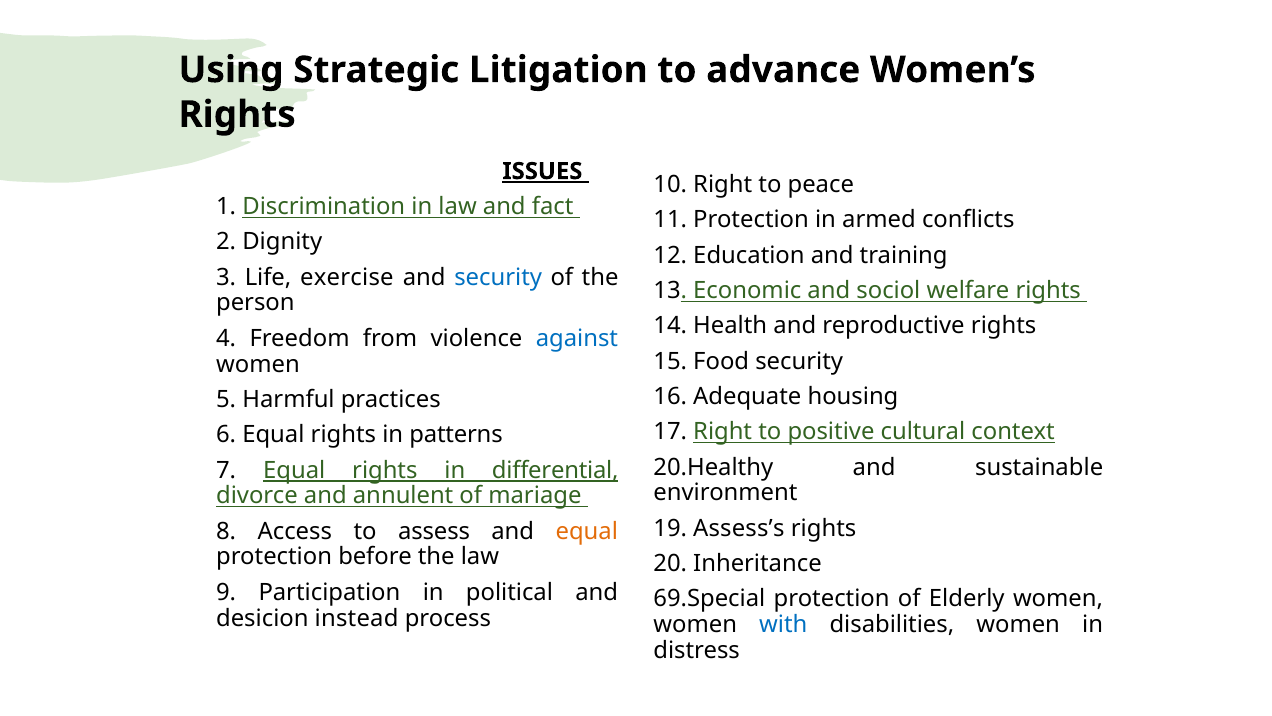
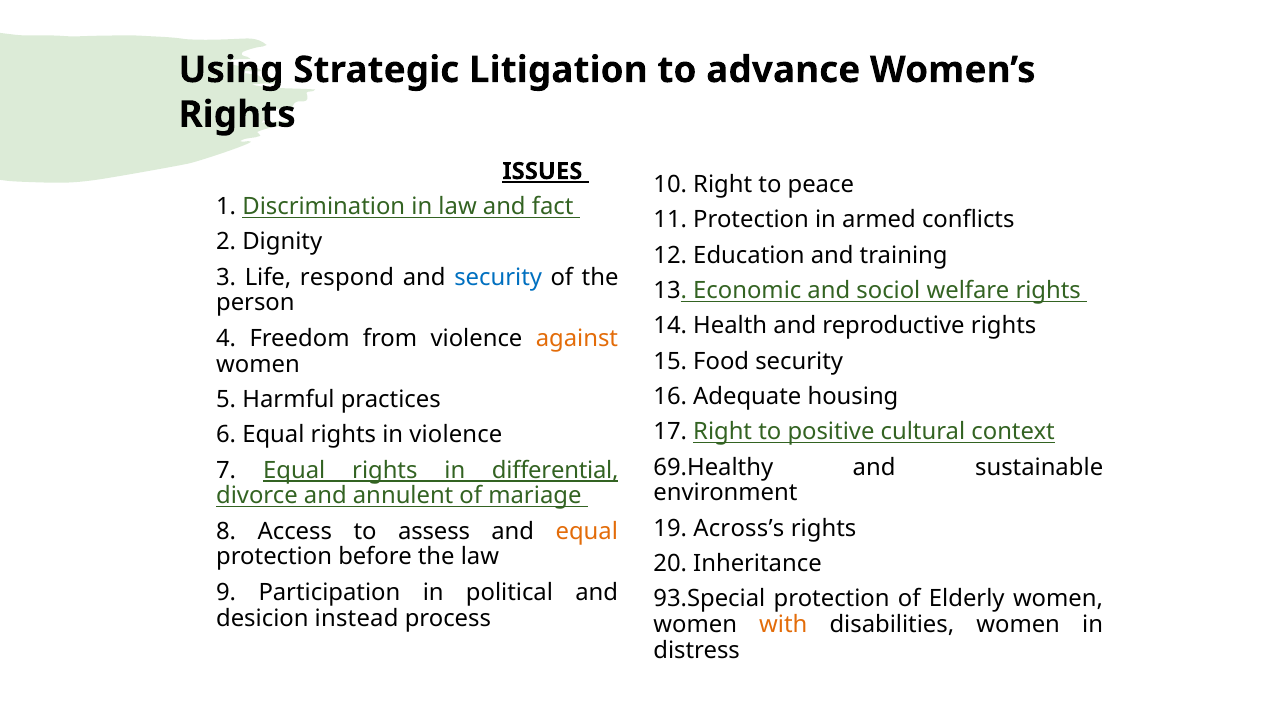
exercise: exercise -> respond
against colour: blue -> orange
in patterns: patterns -> violence
20.Healthy: 20.Healthy -> 69.Healthy
Assess’s: Assess’s -> Across’s
69.Special: 69.Special -> 93.Special
with colour: blue -> orange
